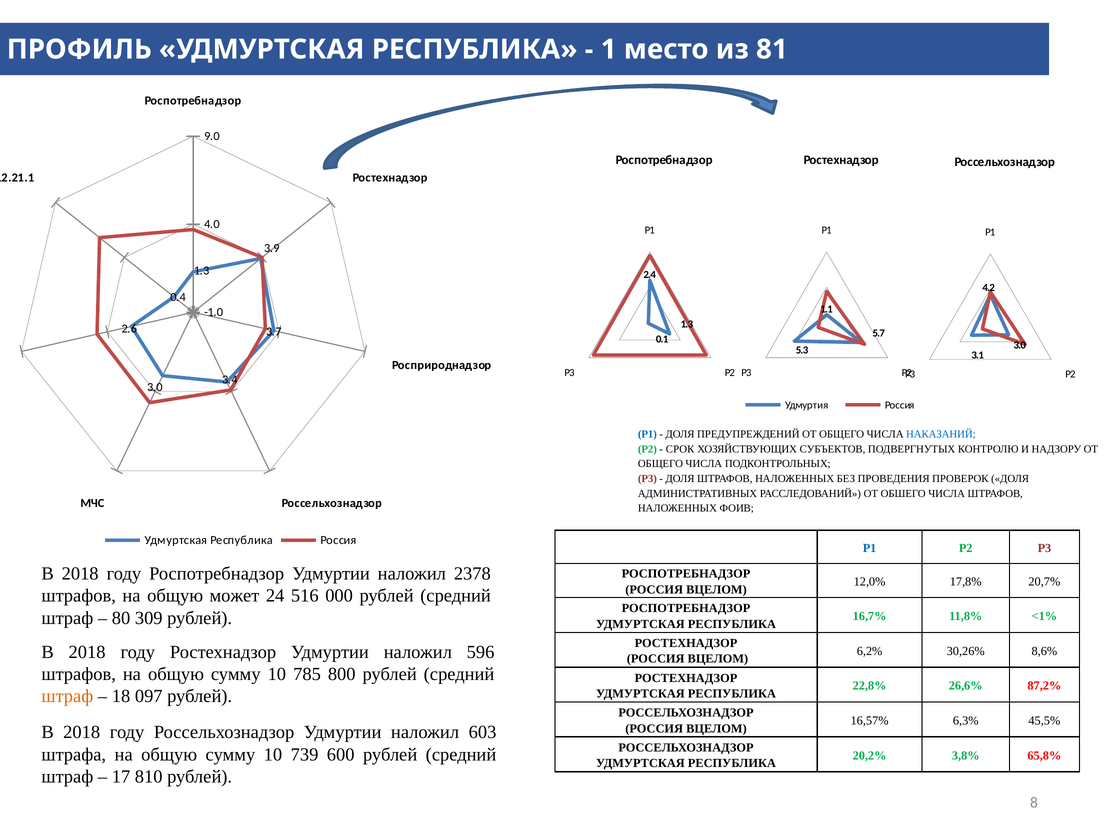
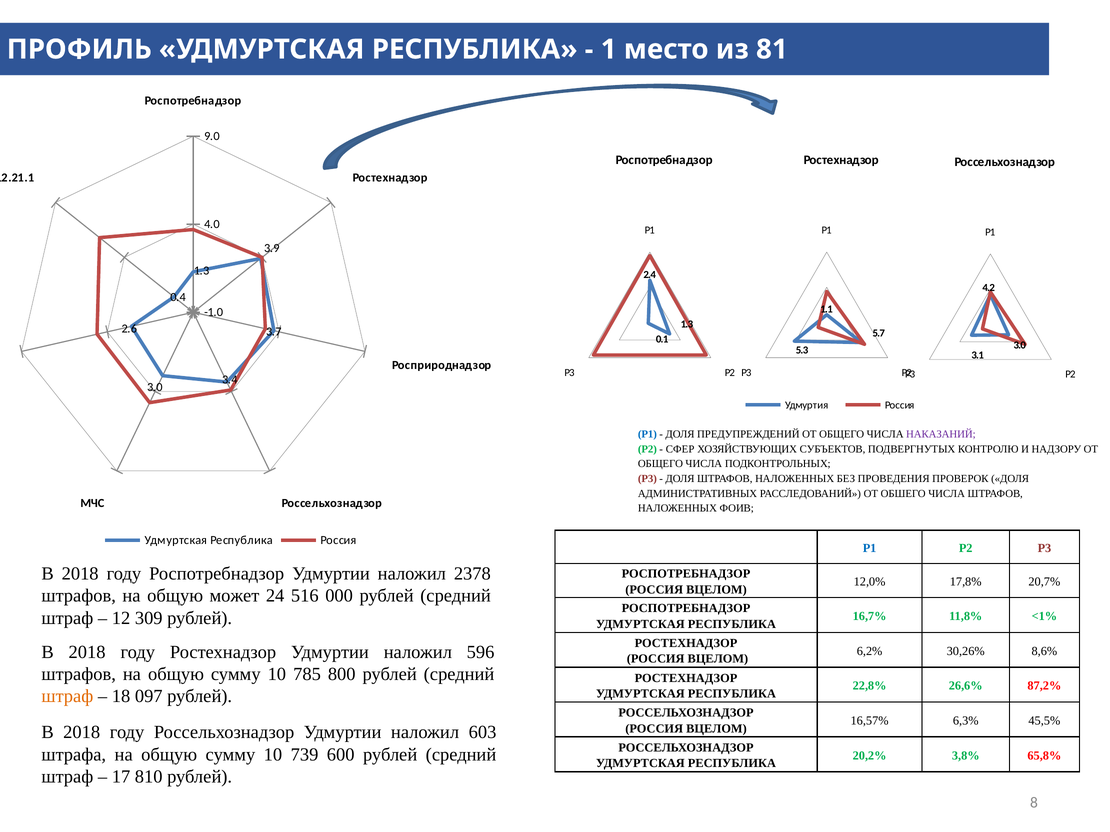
НАКАЗАНИЙ colour: blue -> purple
СРОК: СРОК -> СФЕР
80: 80 -> 12
